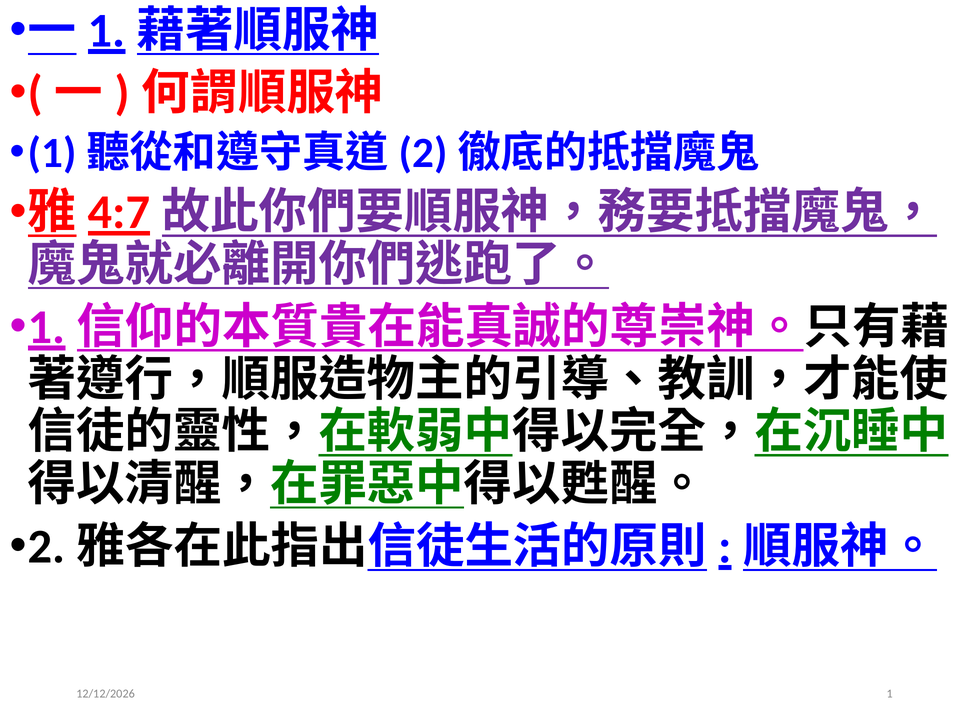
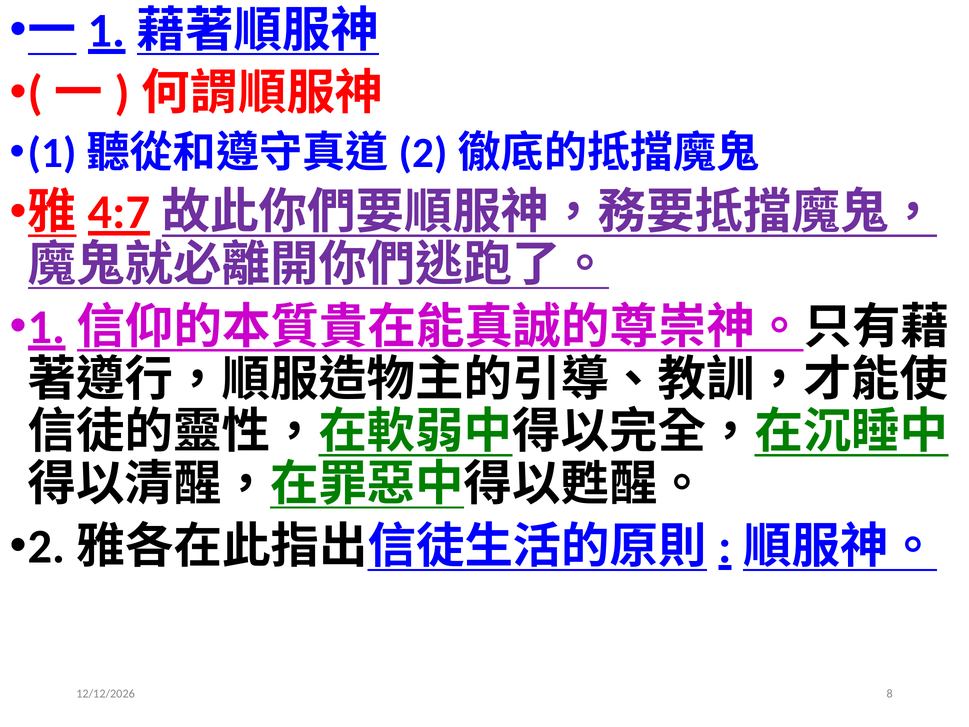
1: 1 -> 8
